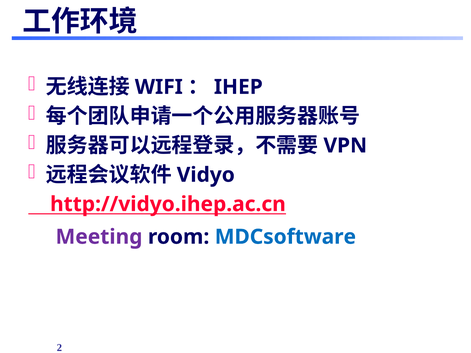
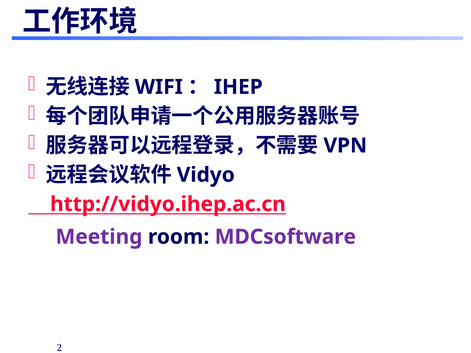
MDCsoftware colour: blue -> purple
